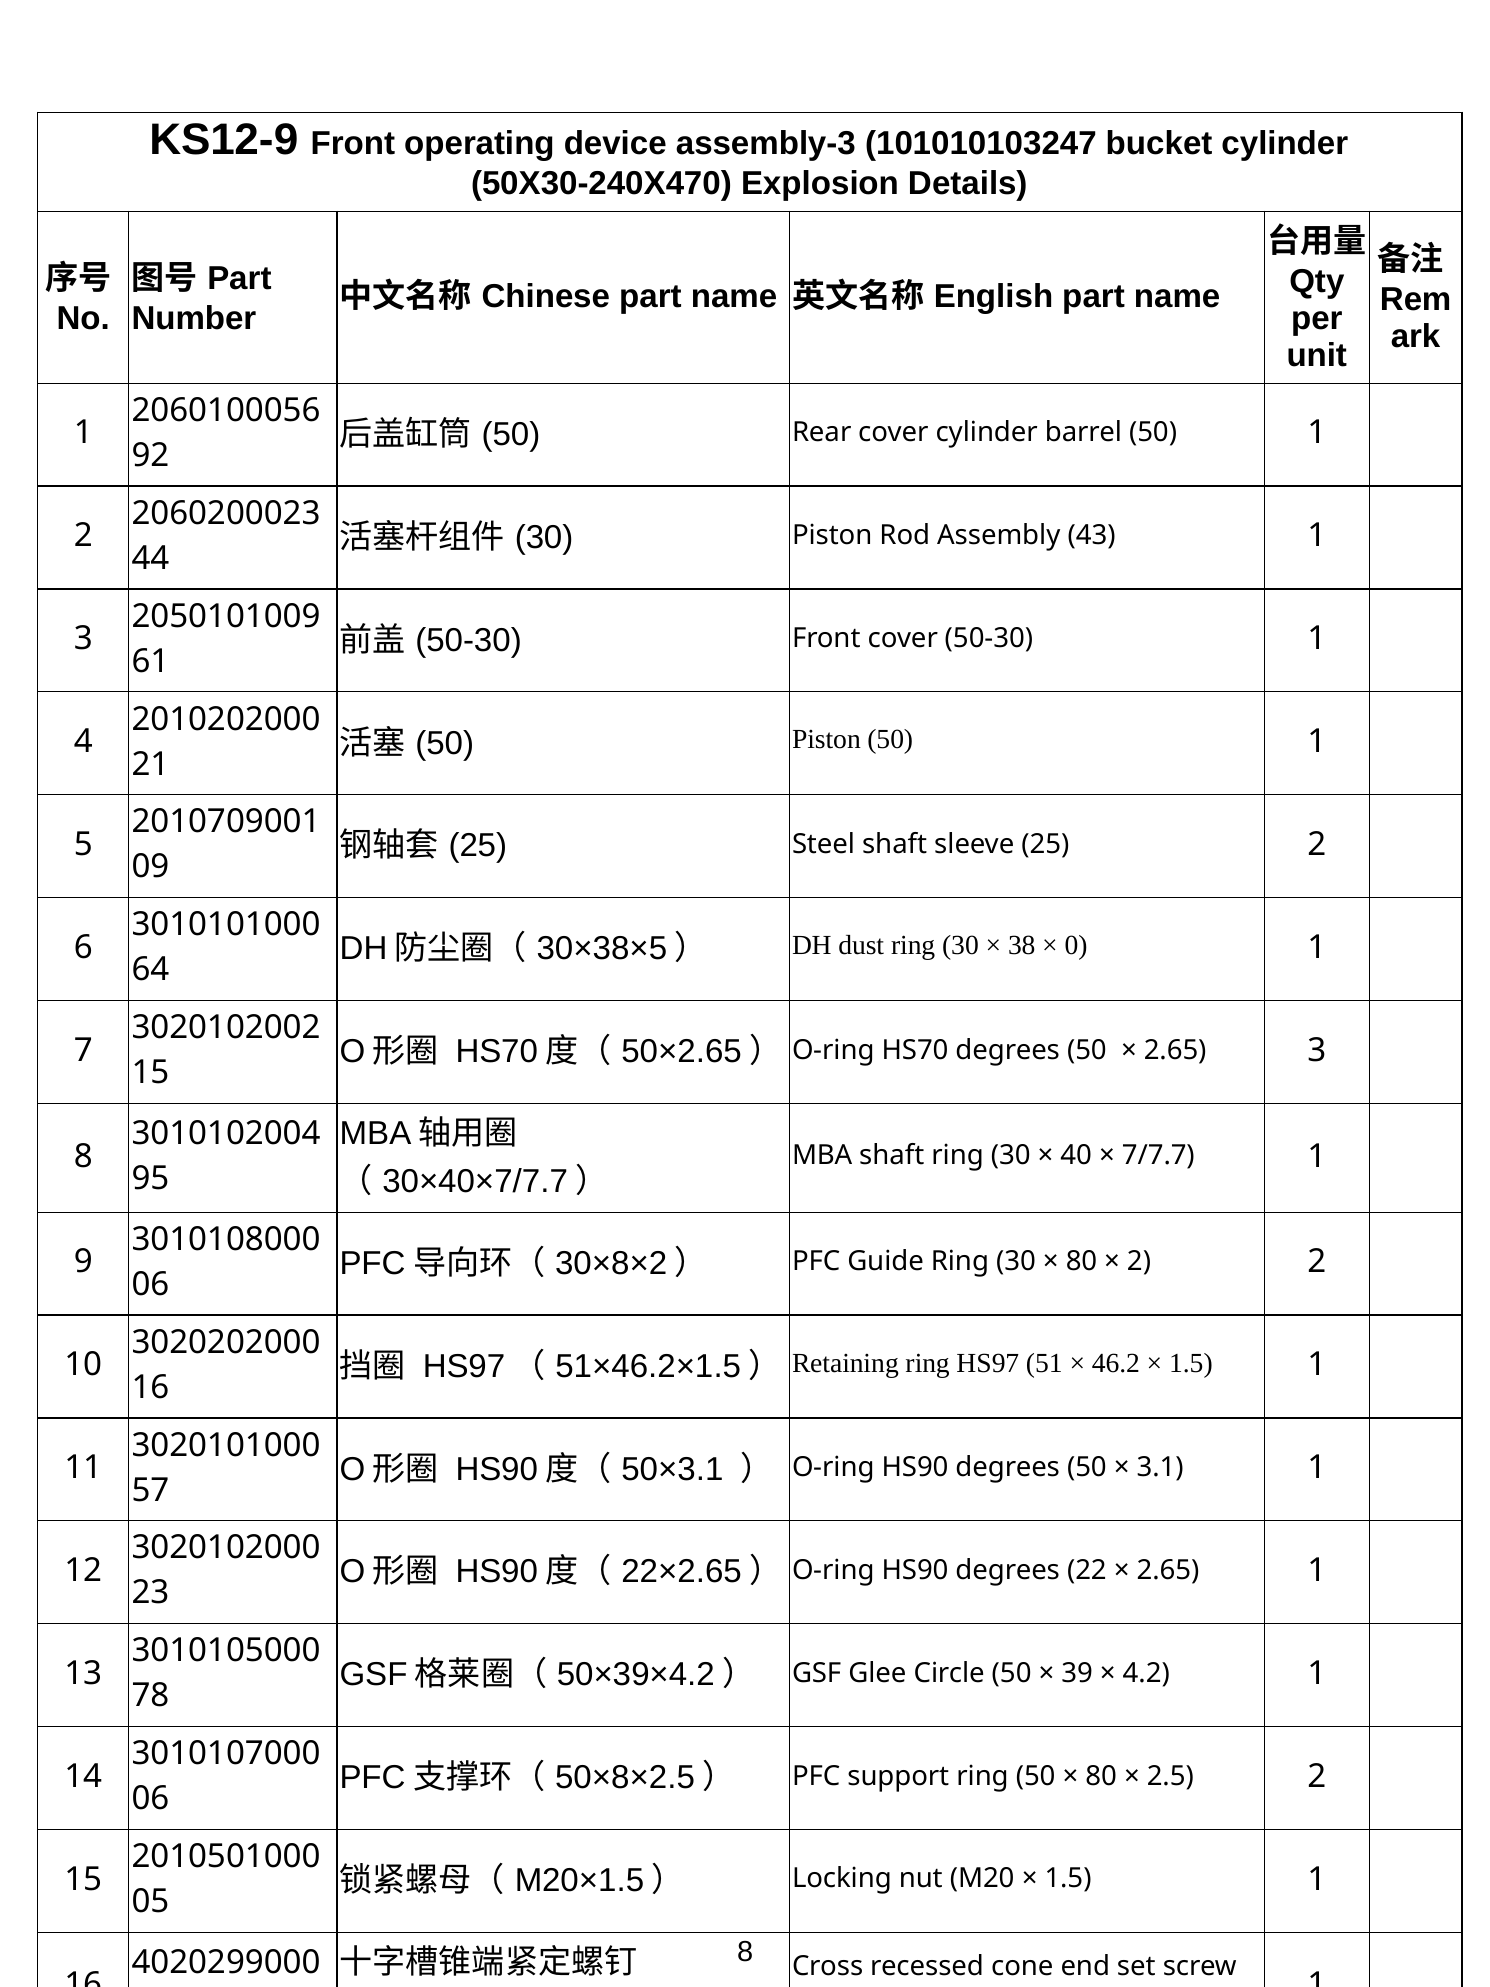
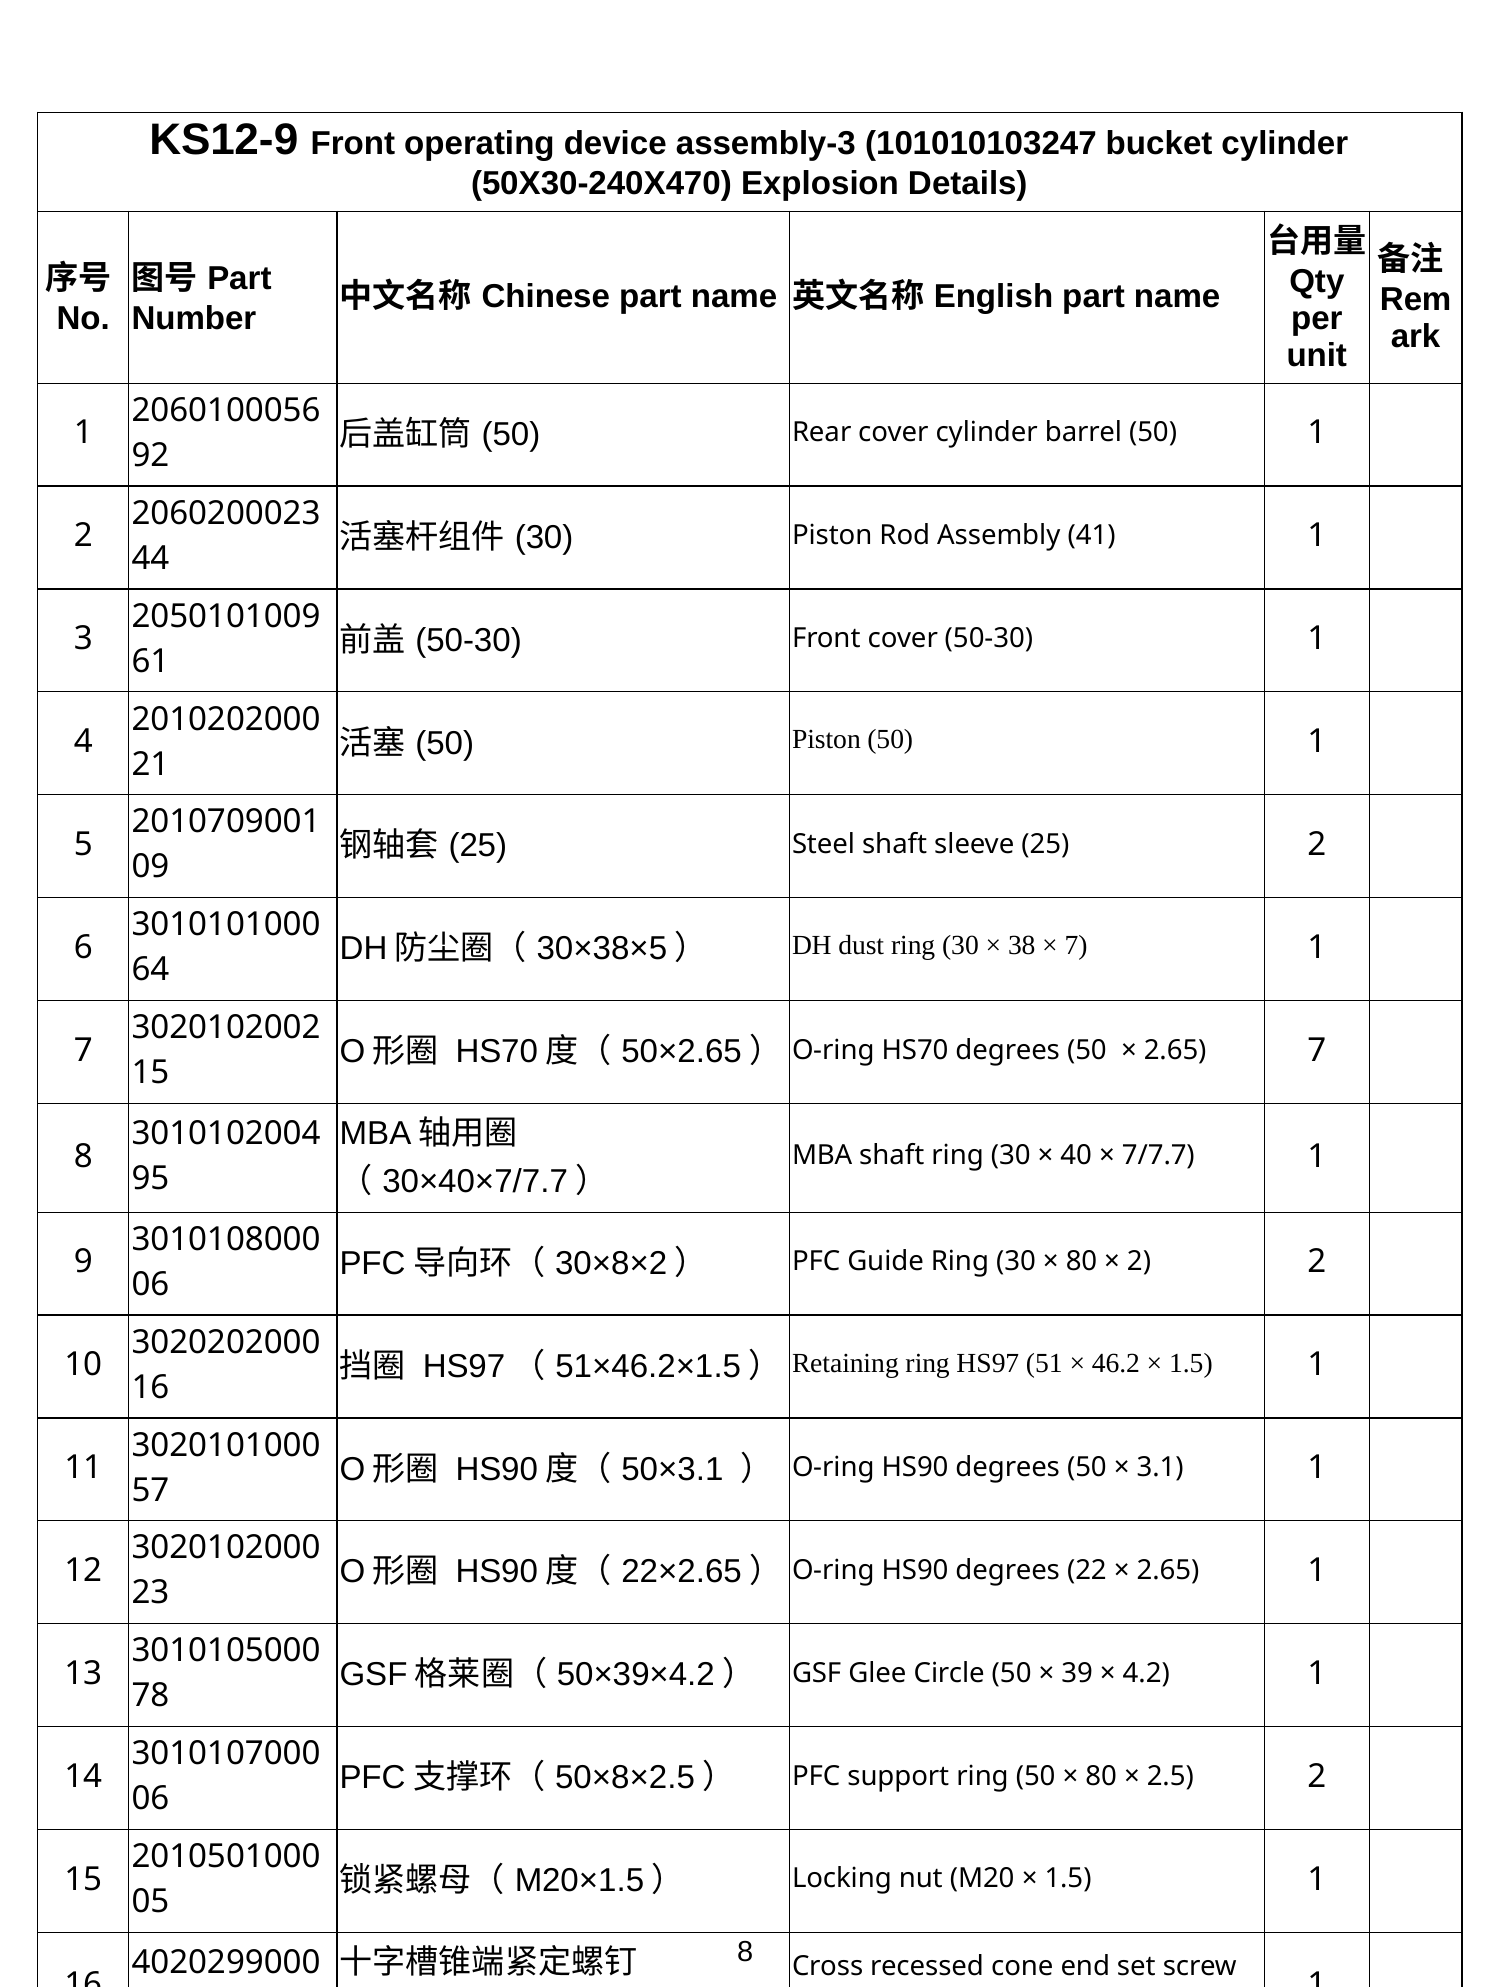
43: 43 -> 41
0 at (1076, 945): 0 -> 7
2.65 3: 3 -> 7
